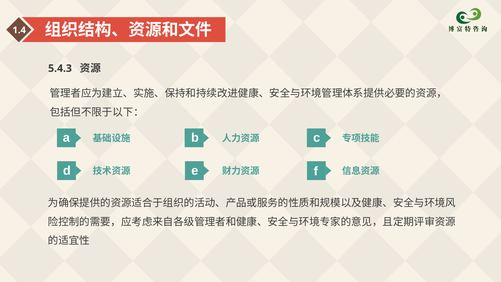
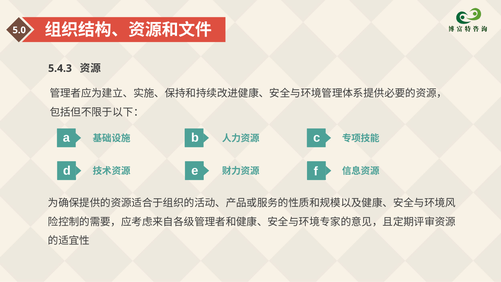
1.4: 1.4 -> 5.0
